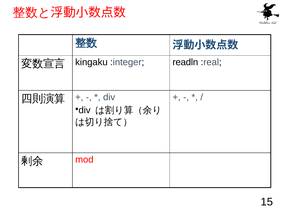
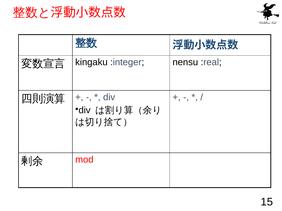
readln: readln -> nensu
